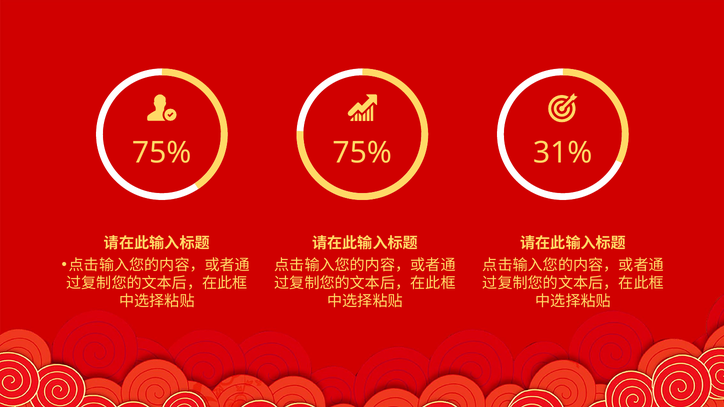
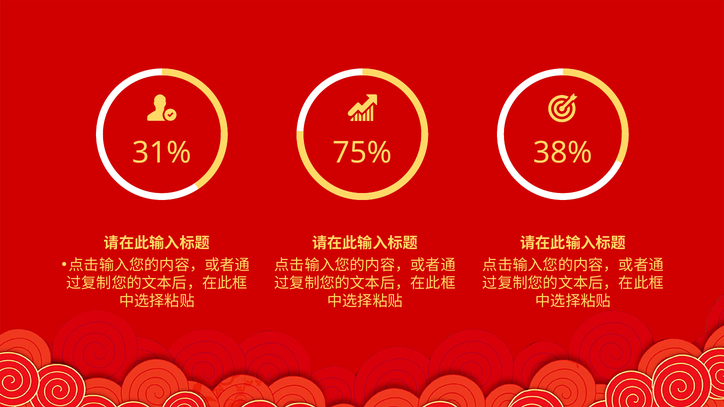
75% at (162, 153): 75% -> 31%
31%: 31% -> 38%
